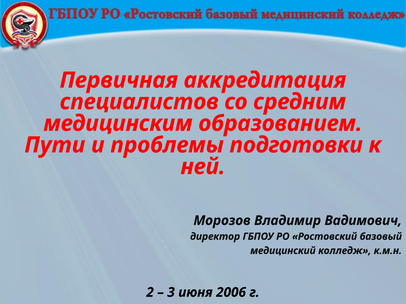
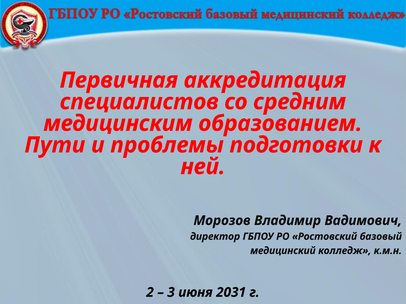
2006: 2006 -> 2031
